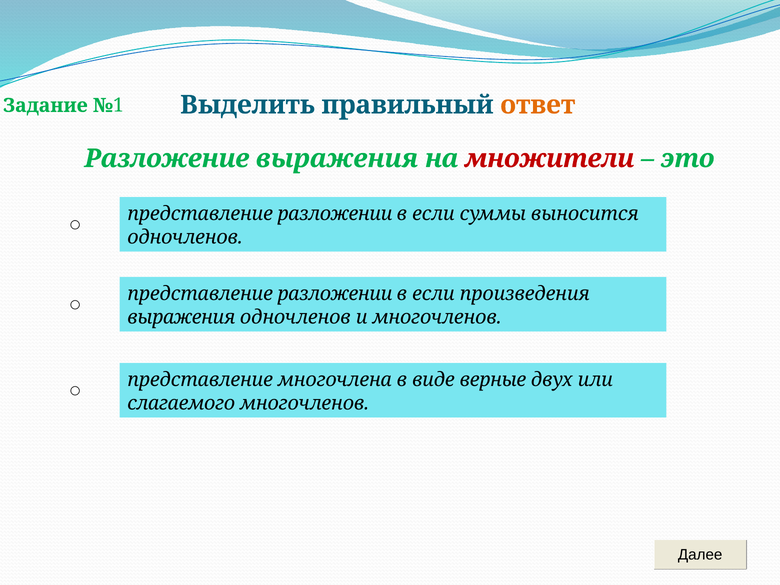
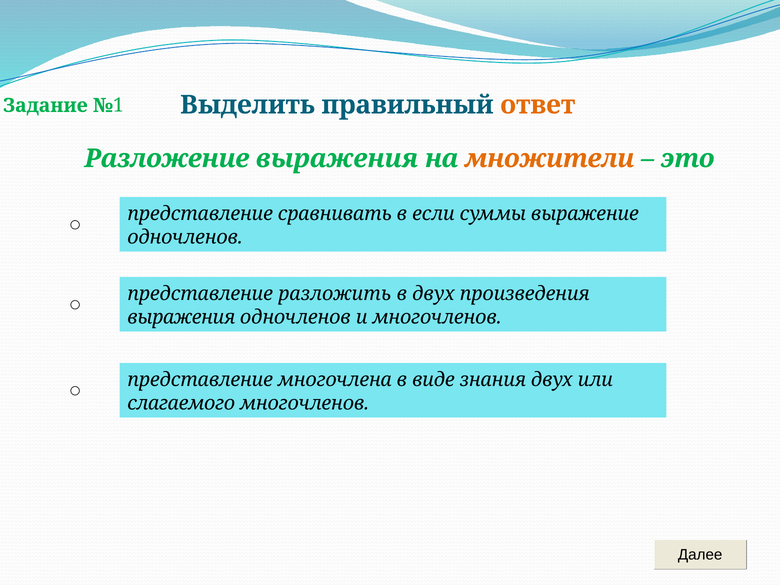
множители colour: red -> orange
разложении at (335, 214): разложении -> сравнивать
выносится: выносится -> выражение
разложении at (335, 294): разложении -> разложить
если at (433, 294): если -> двух
верные: верные -> знания
